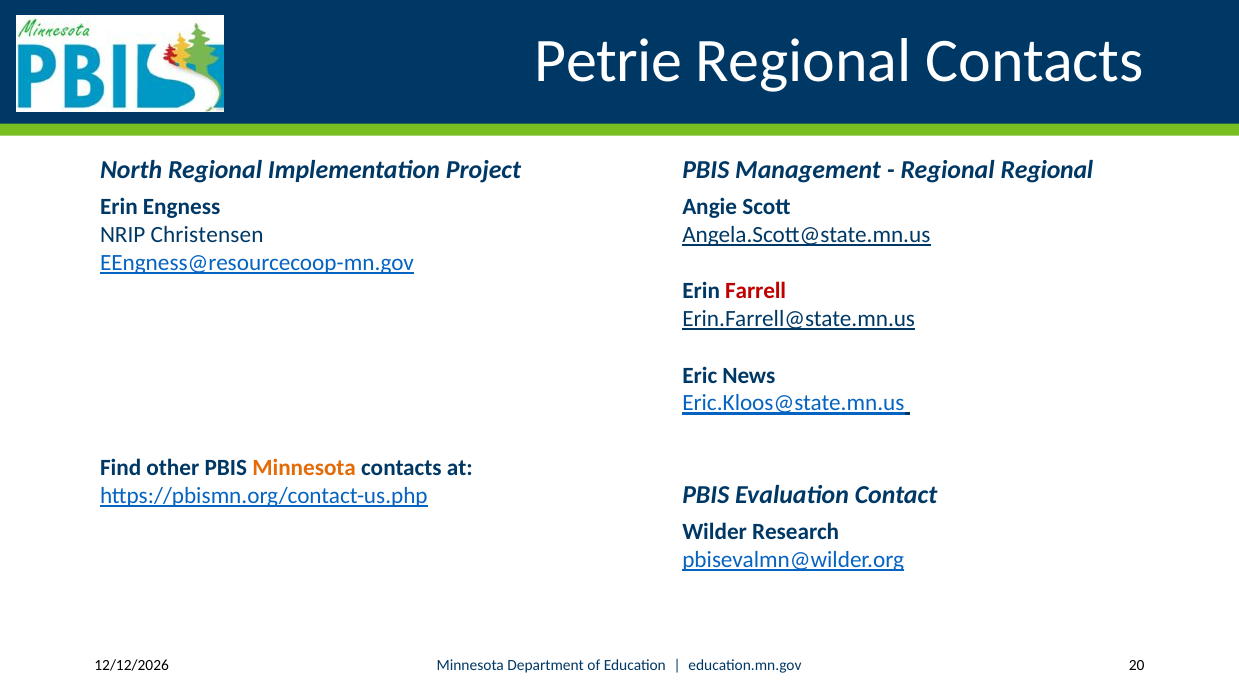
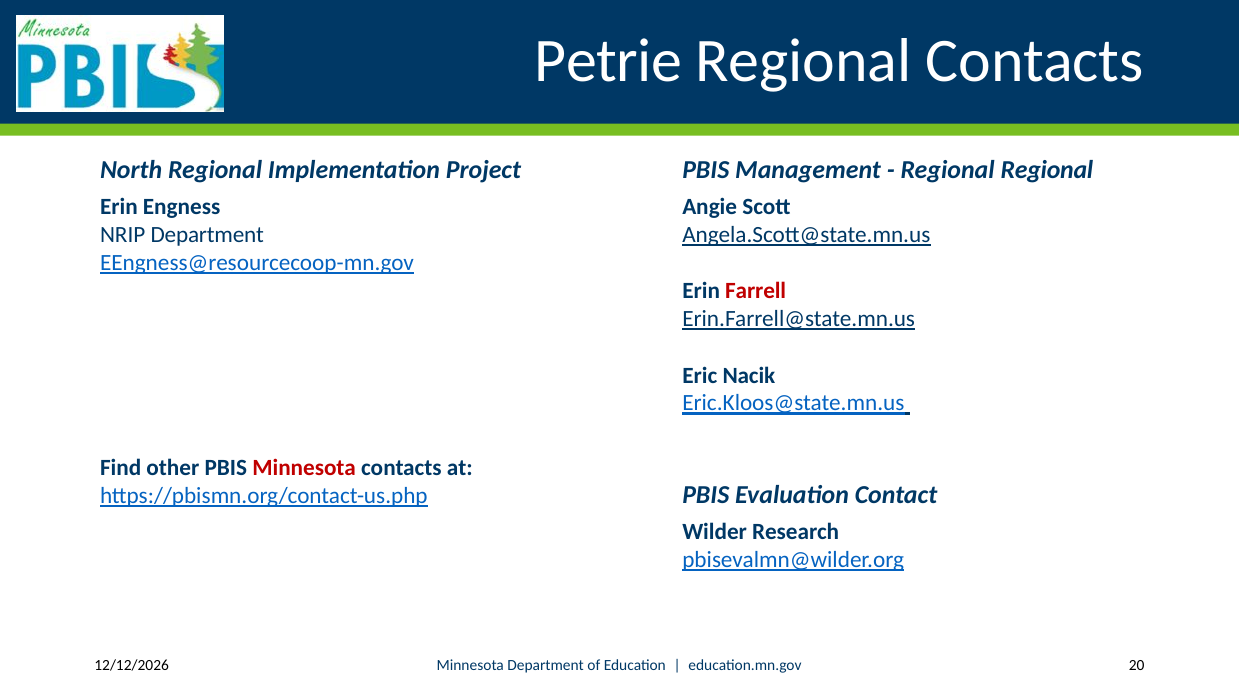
NRIP Christensen: Christensen -> Department
News: News -> Nacik
Minnesota at (304, 468) colour: orange -> red
